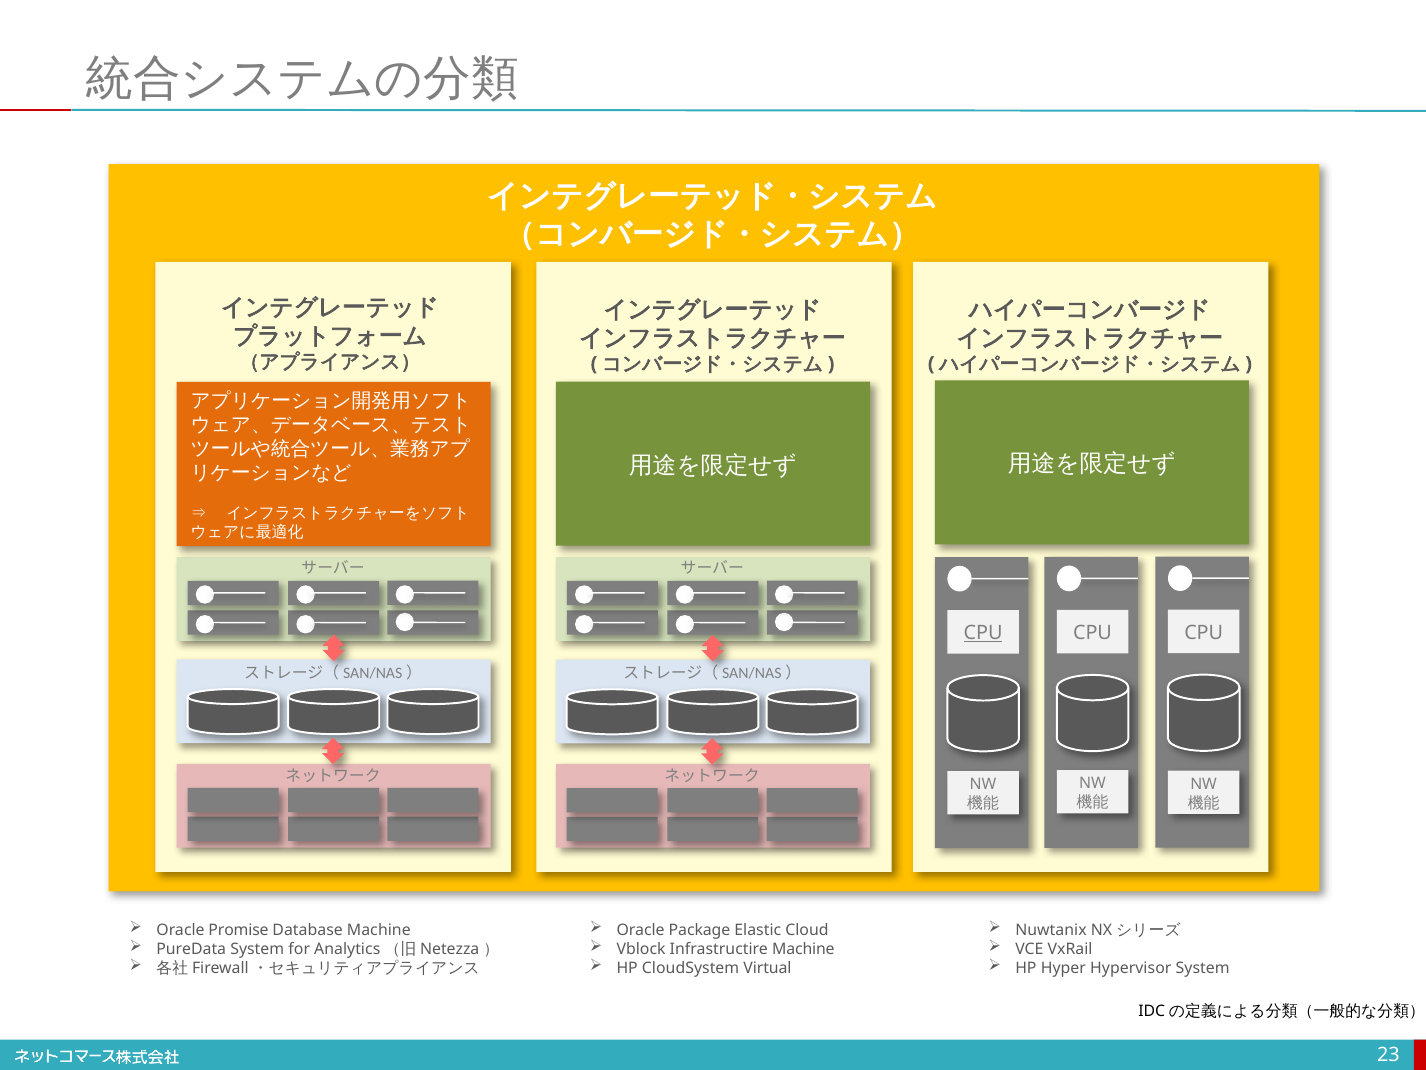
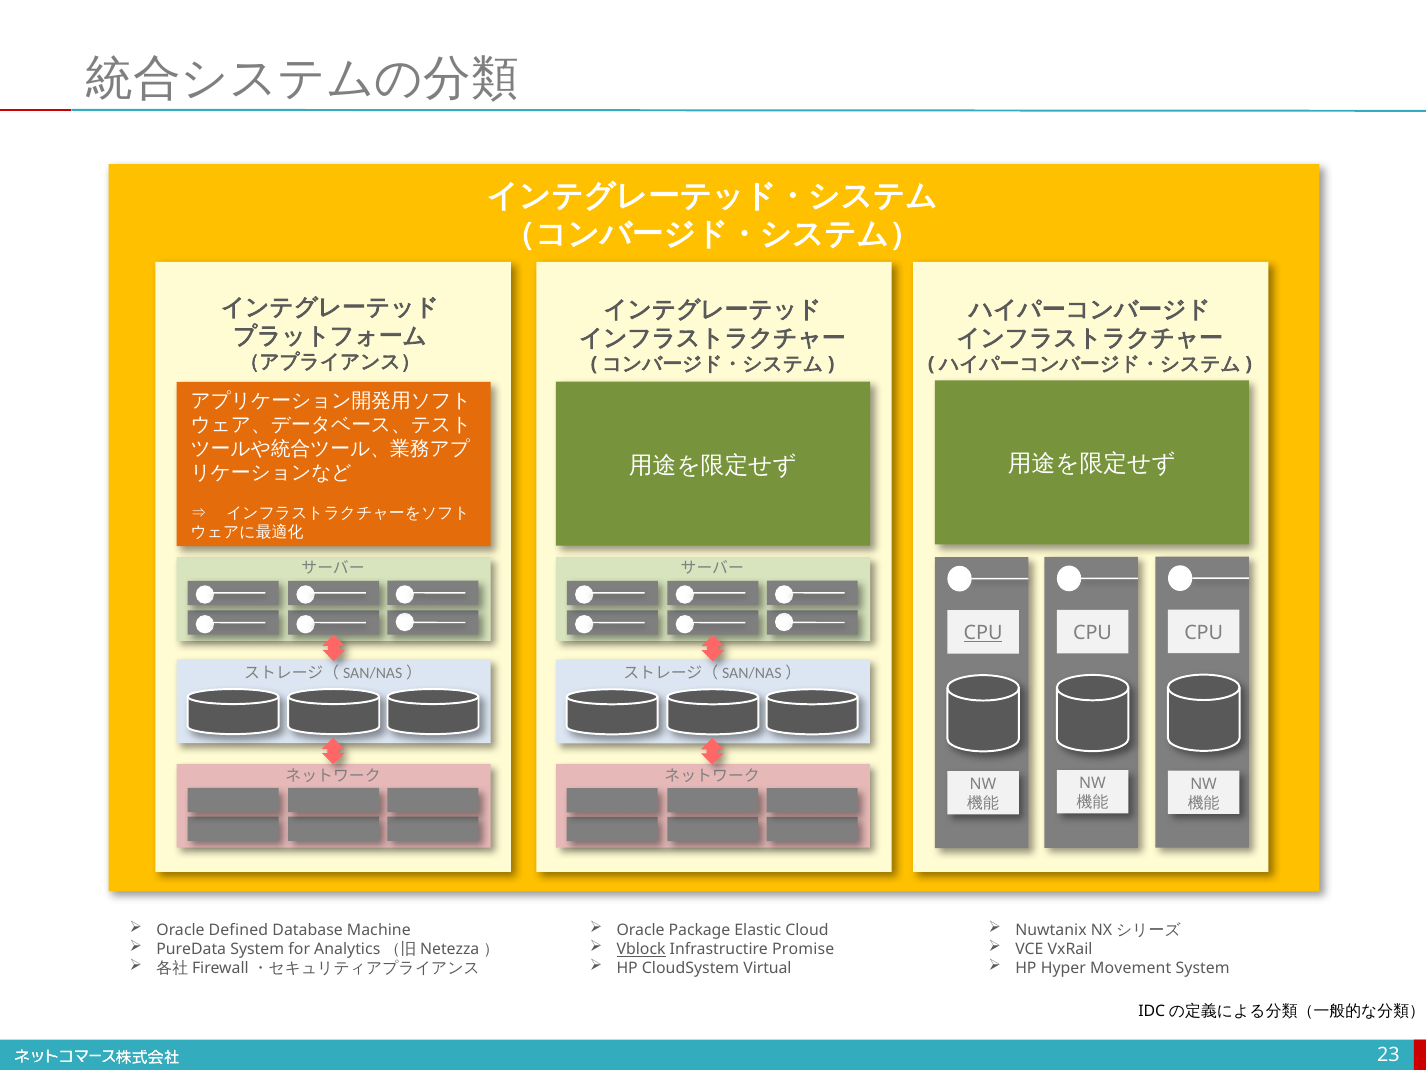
Promise: Promise -> Defined
Vblock underline: none -> present
Infrastructire Machine: Machine -> Promise
Hypervisor: Hypervisor -> Movement
